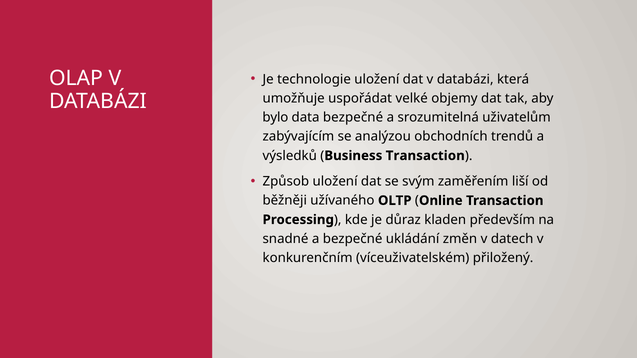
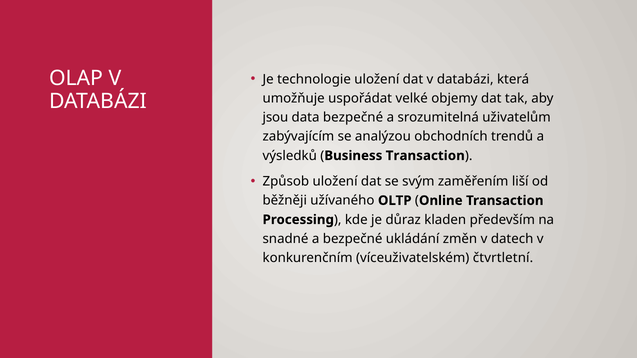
bylo: bylo -> jsou
přiložený: přiložený -> čtvrtletní
